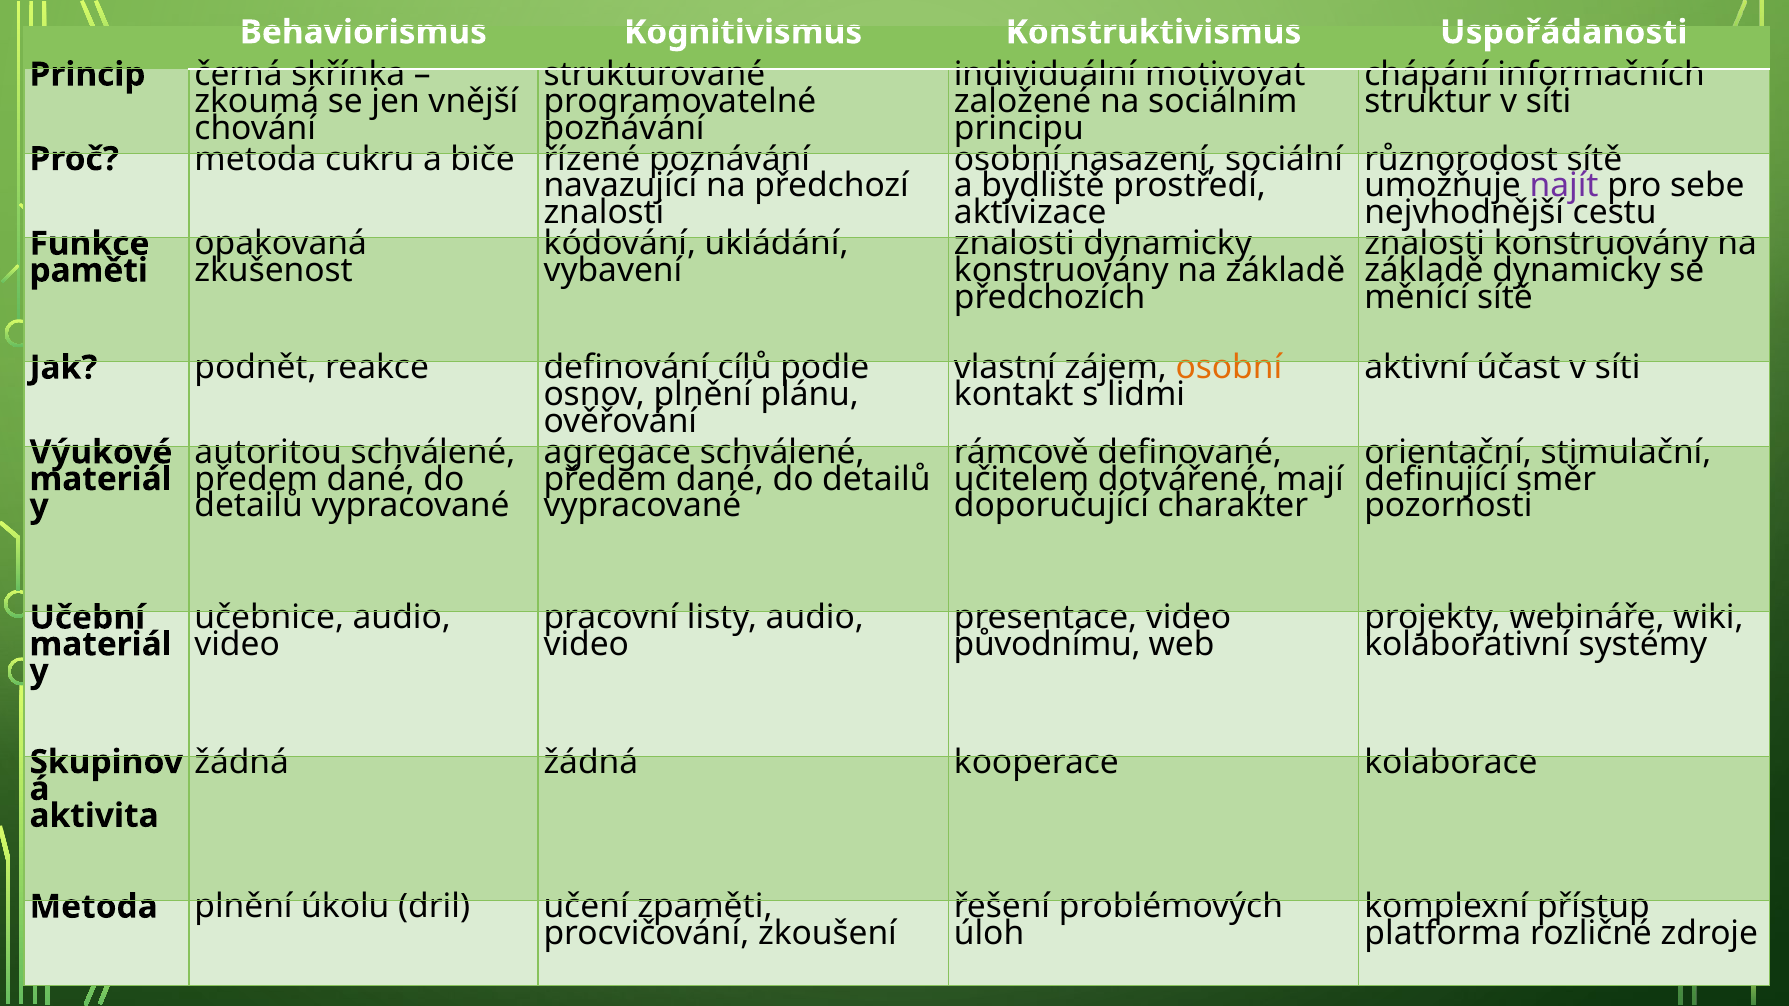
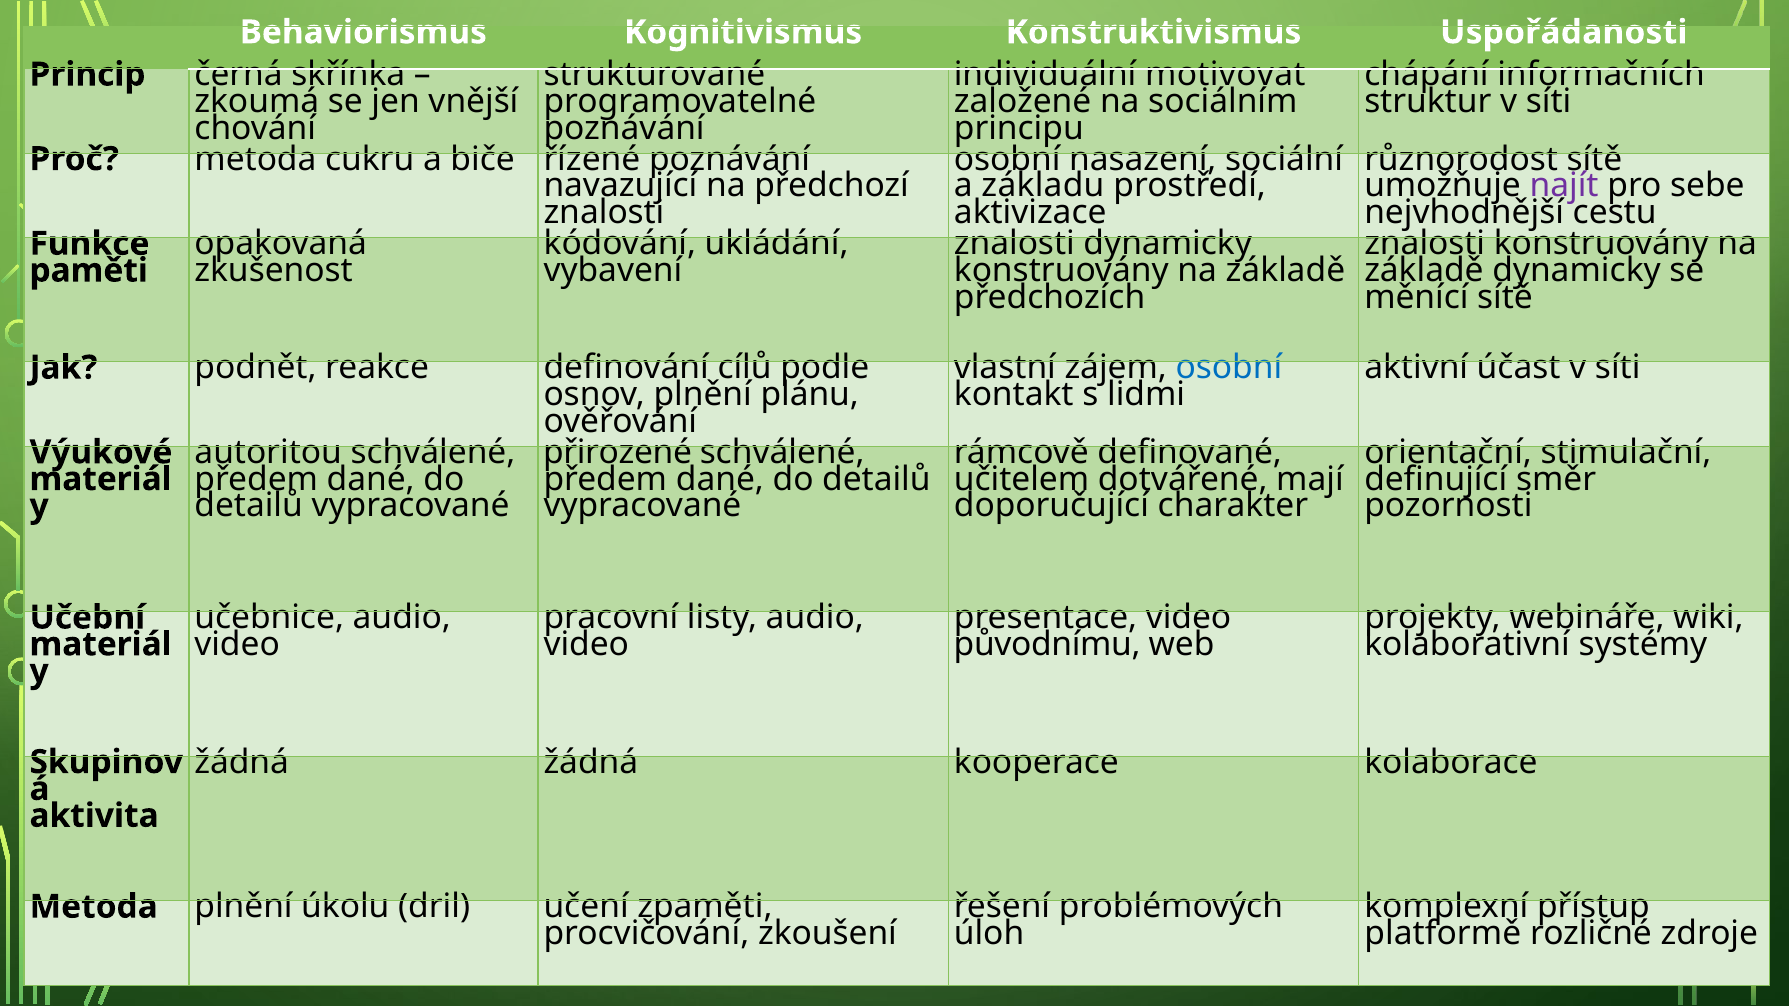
bydliště: bydliště -> základu
osobní at (1229, 368) colour: orange -> blue
agregace: agregace -> přirozené
platforma: platforma -> platformě
